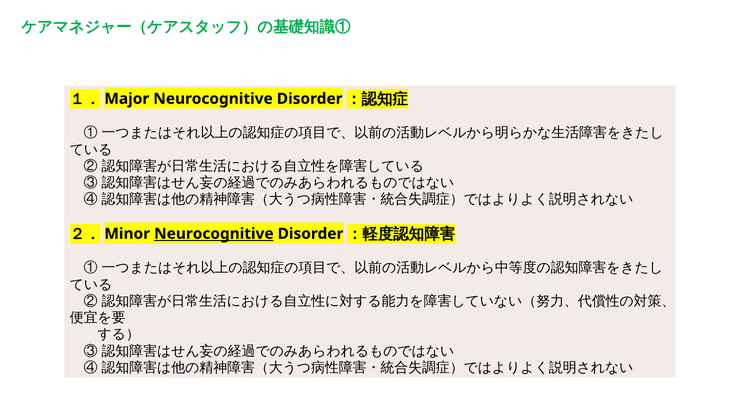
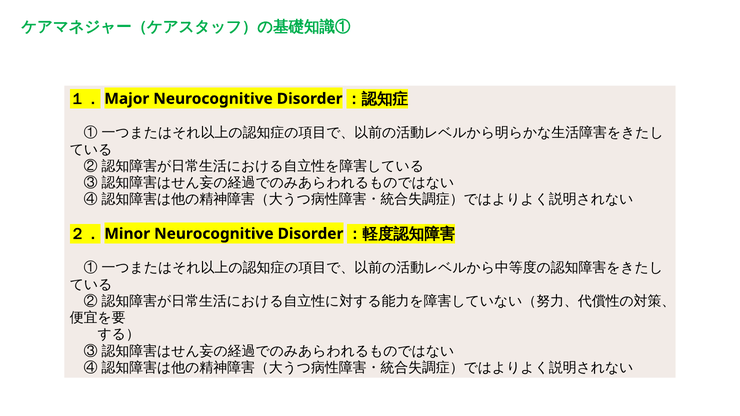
Neurocognitive at (214, 234) underline: present -> none
